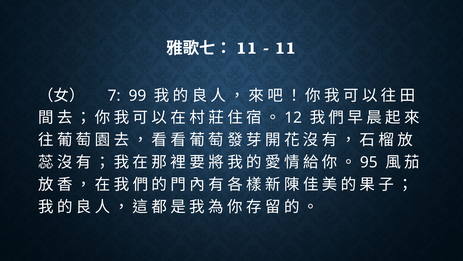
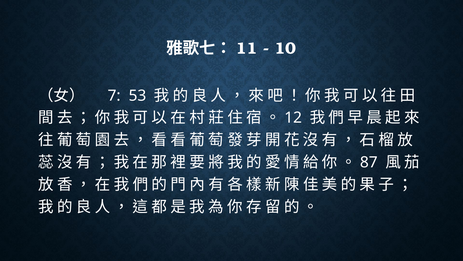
11: 11 -> 10
99: 99 -> 53
95: 95 -> 87
